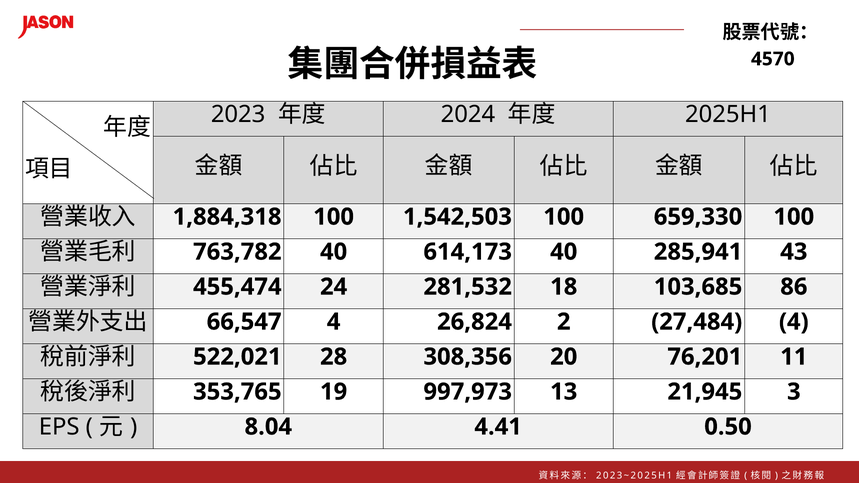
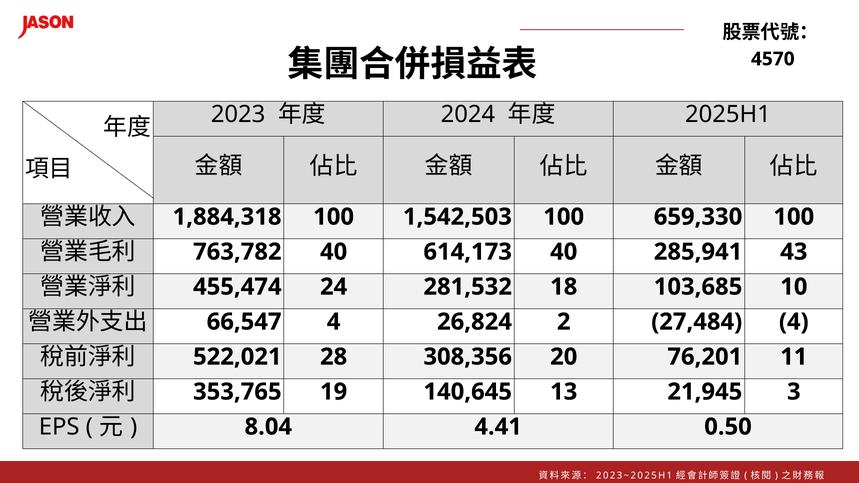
86: 86 -> 10
997,973: 997,973 -> 140,645
